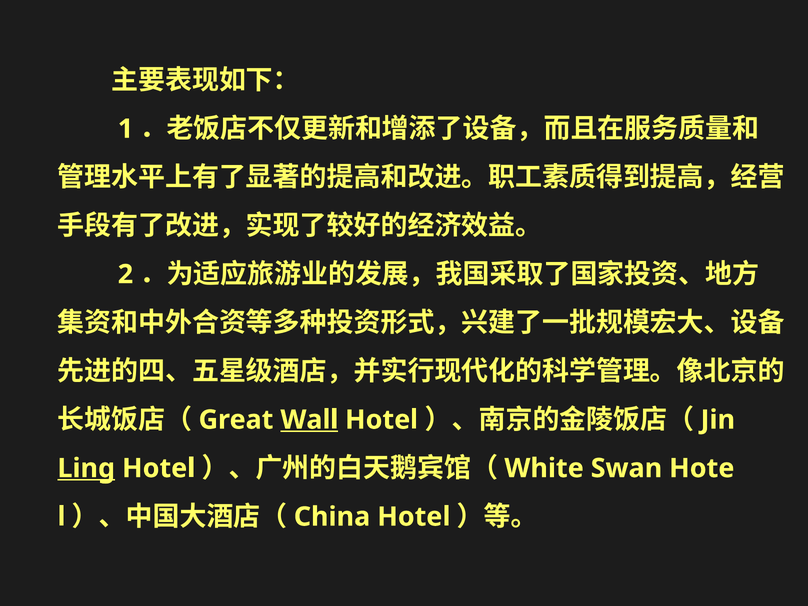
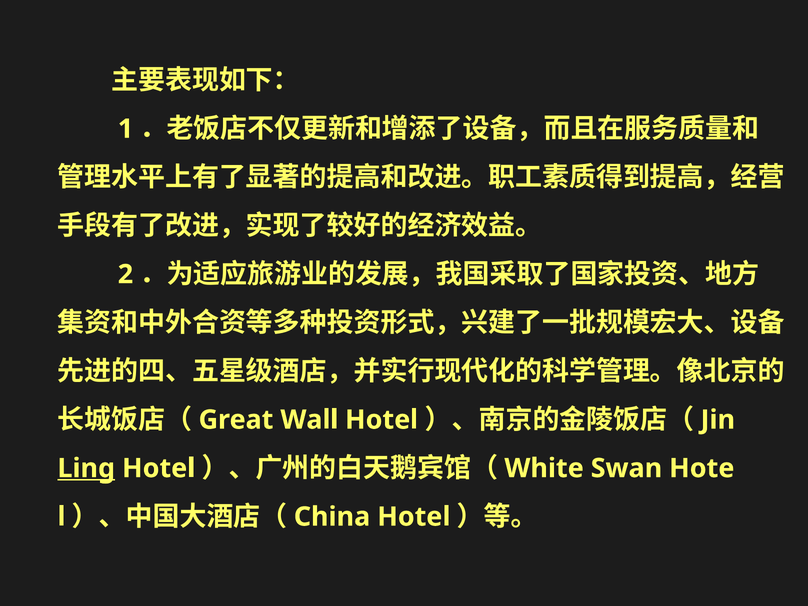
Wall underline: present -> none
